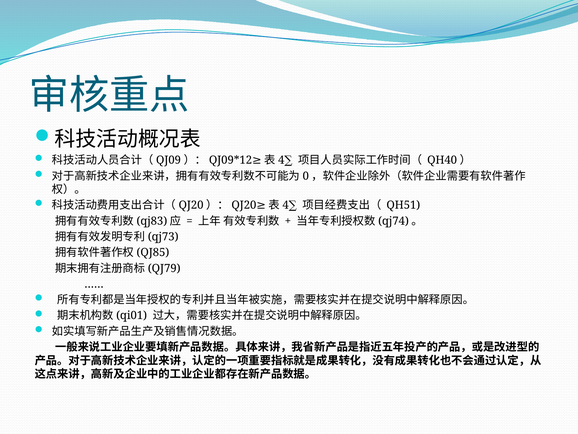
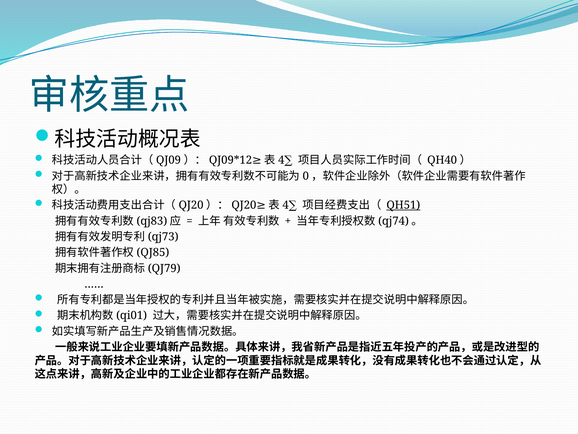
QH51 underline: none -> present
